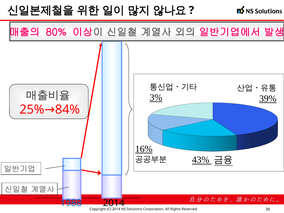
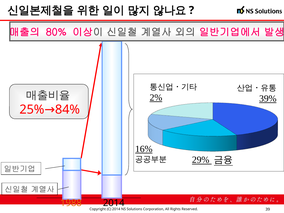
3%: 3% -> 2%
43%: 43% -> 29%
1988 colour: blue -> orange
